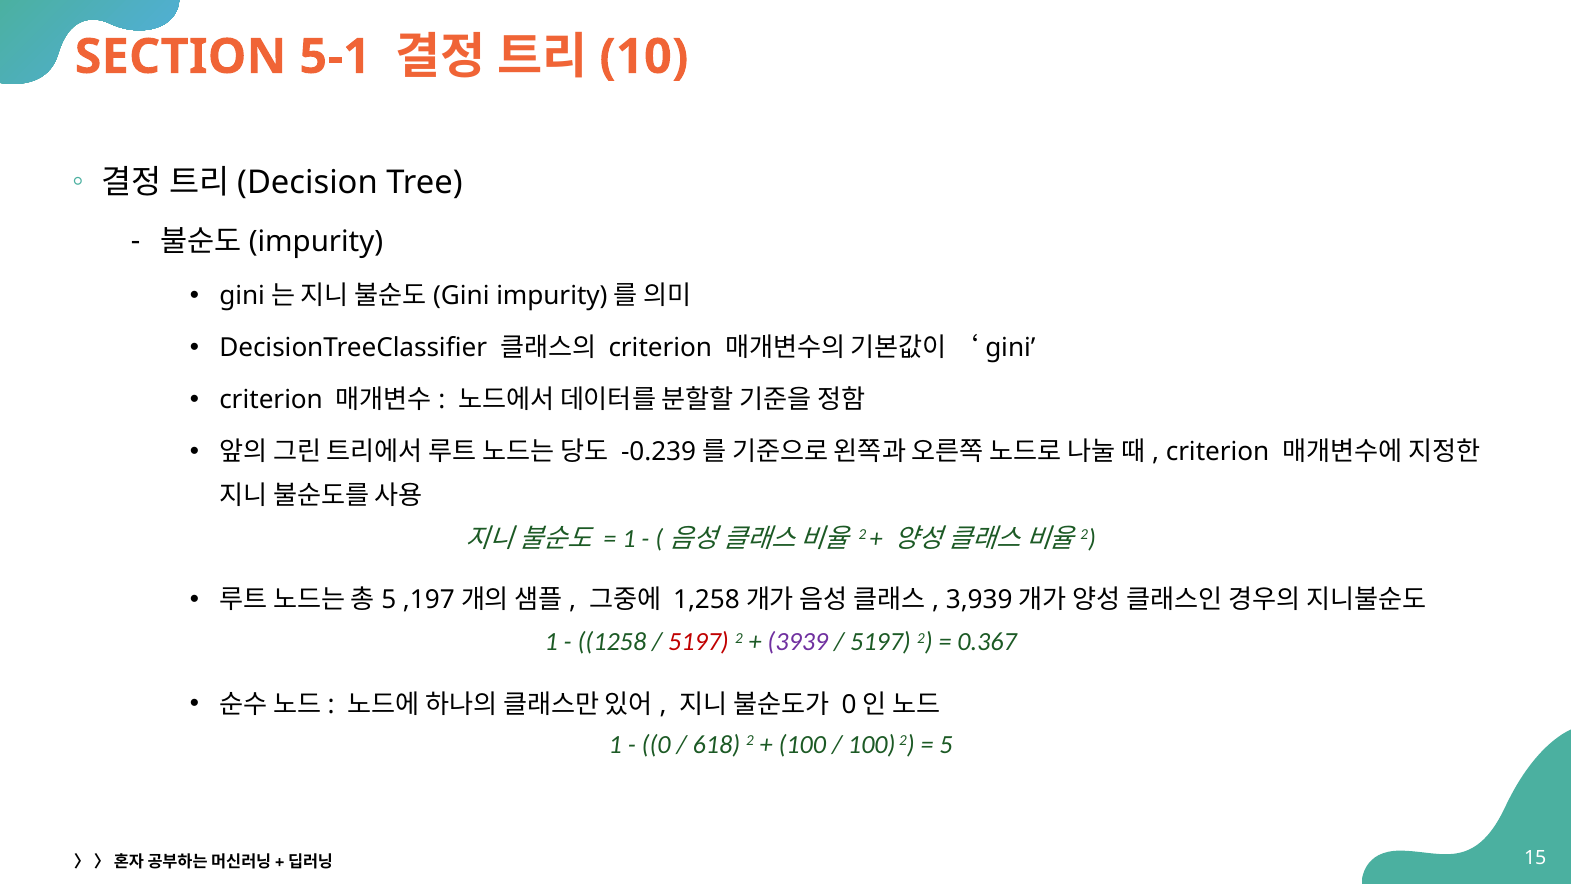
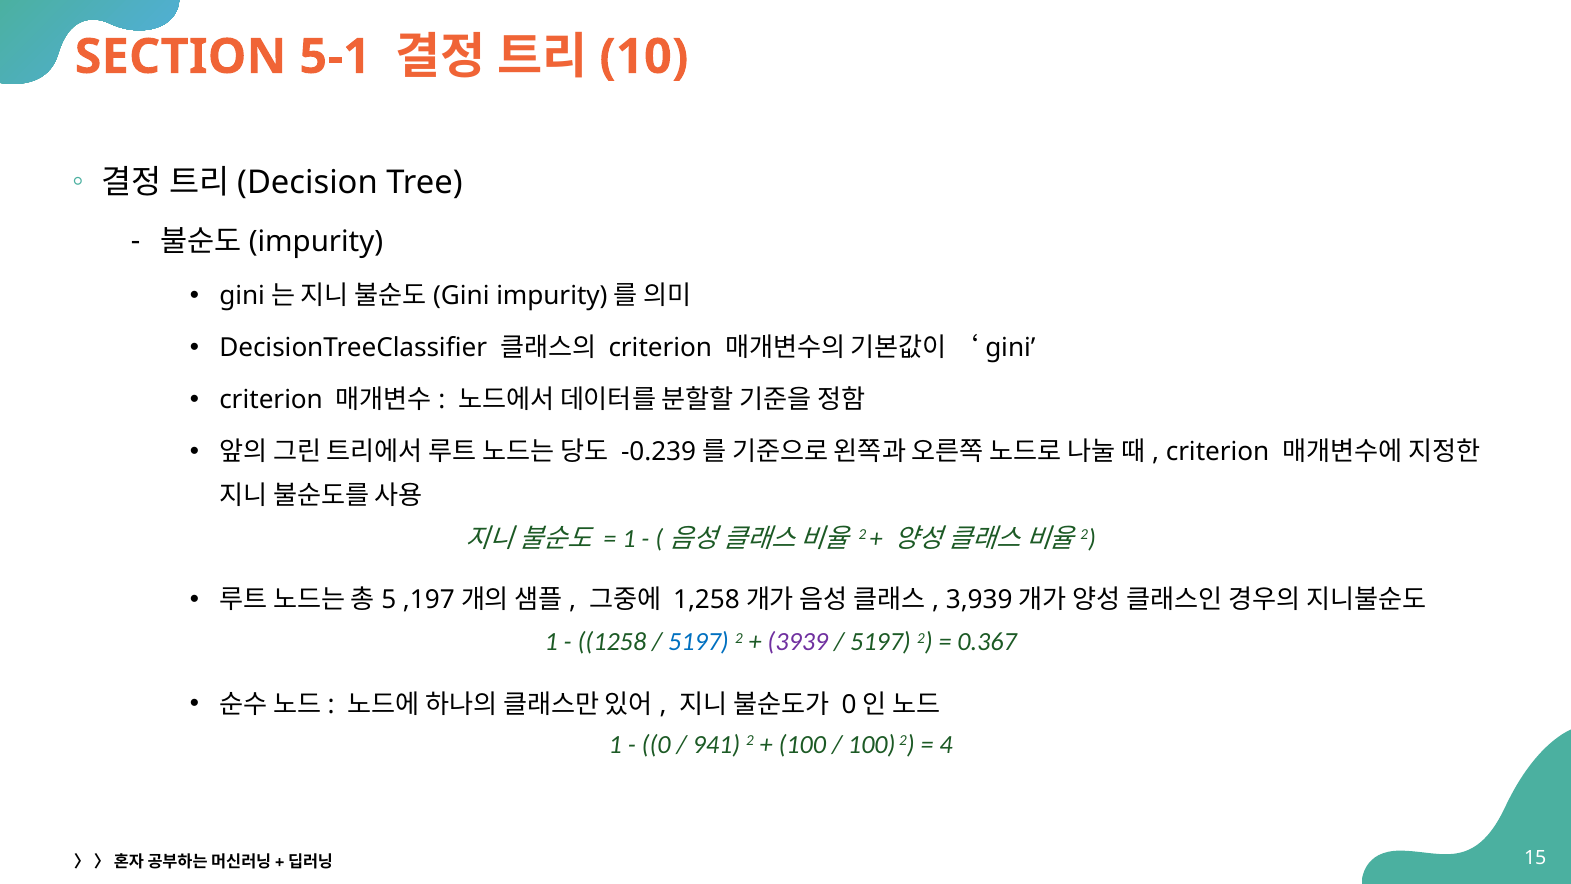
5197 at (699, 642) colour: red -> blue
618: 618 -> 941
5: 5 -> 4
